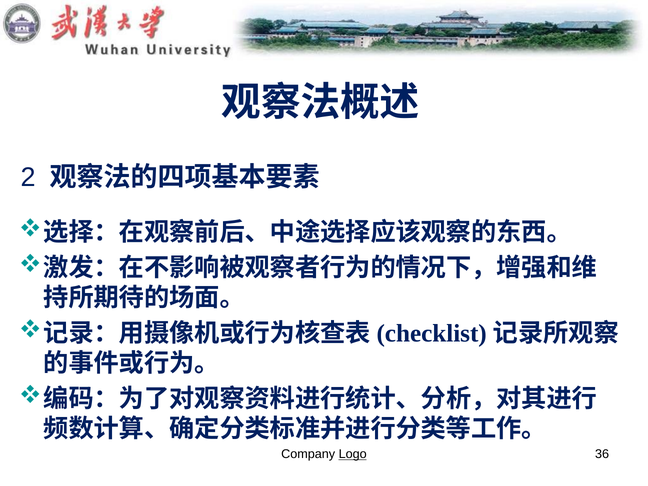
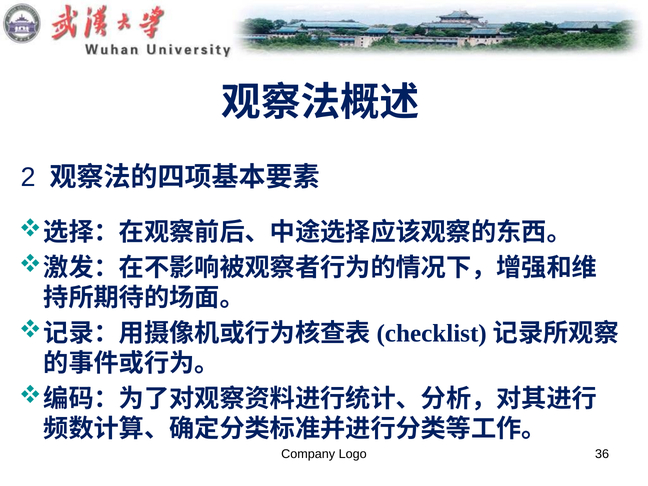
Logo underline: present -> none
